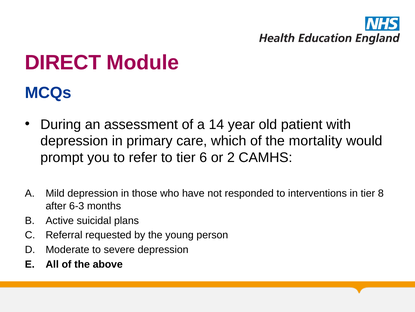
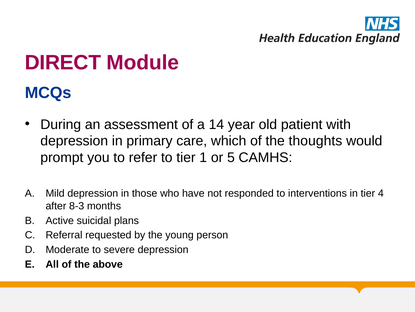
mortality: mortality -> thoughts
6: 6 -> 1
2: 2 -> 5
8: 8 -> 4
6-3: 6-3 -> 8-3
